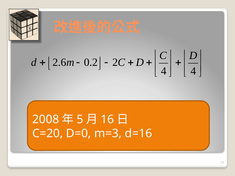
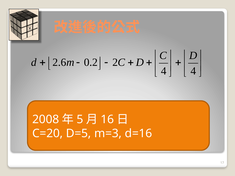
D=0: D=0 -> D=5
